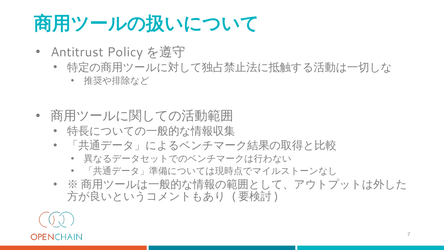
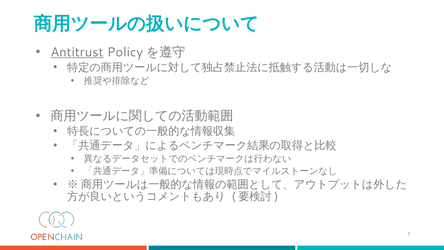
Antitrust underline: none -> present
